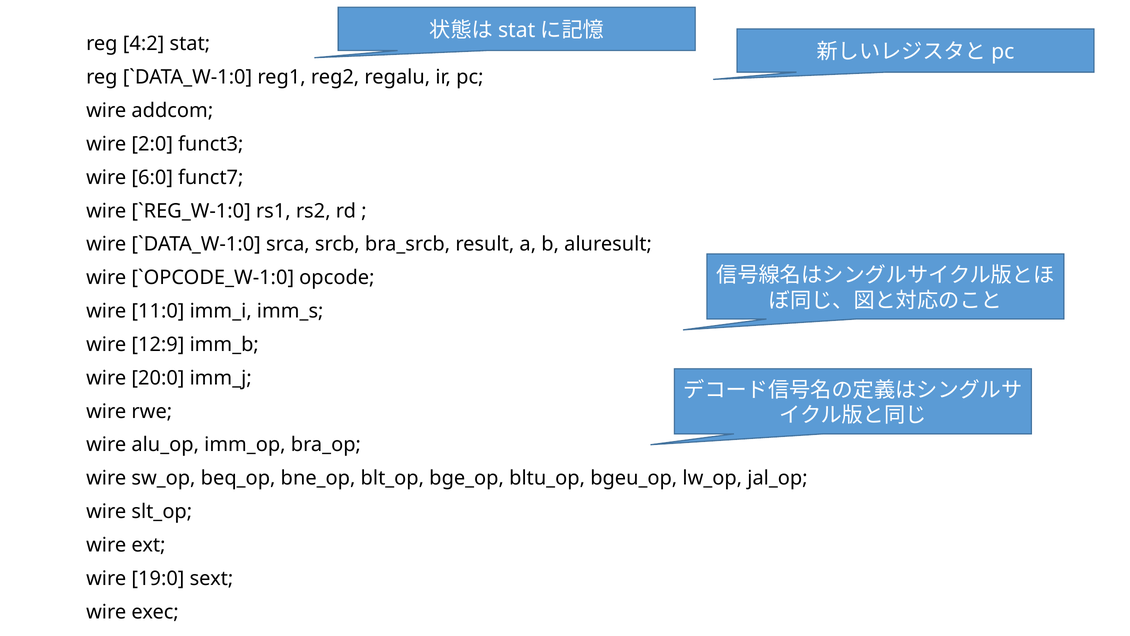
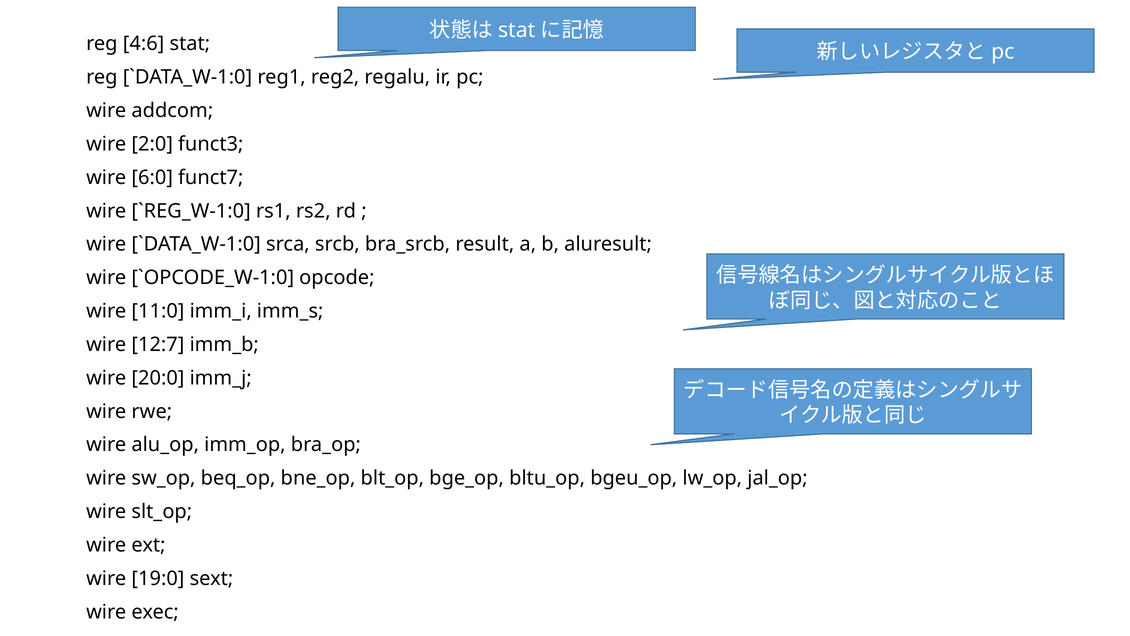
4:2: 4:2 -> 4:6
12:9: 12:9 -> 12:7
